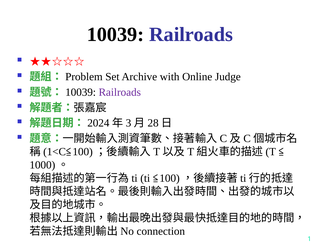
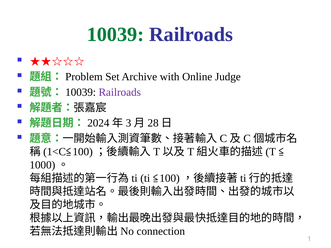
10039 colour: black -> green
